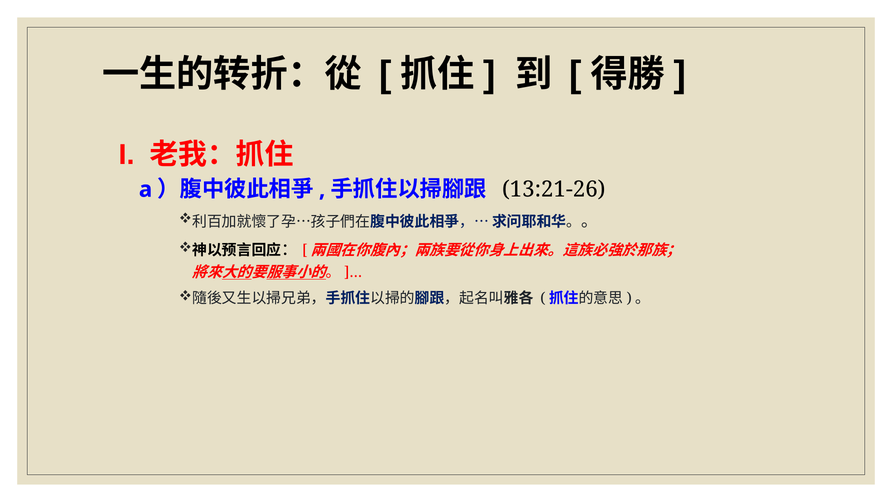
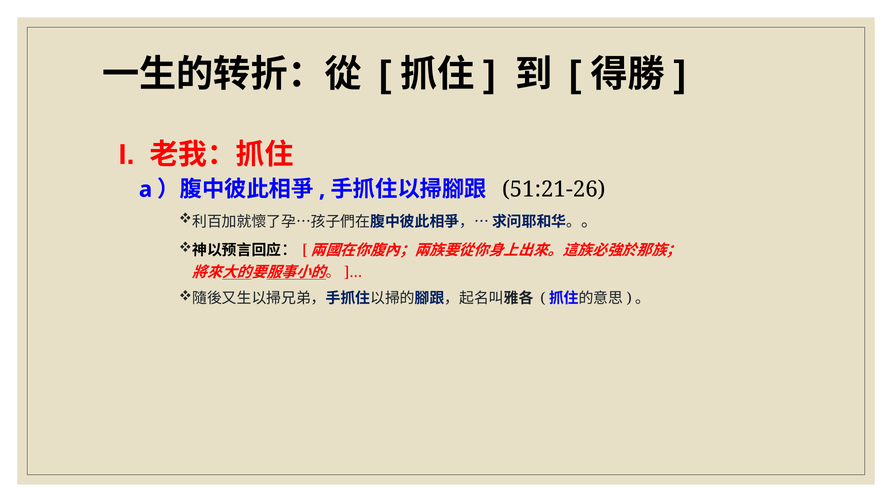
13:21-26: 13:21-26 -> 51:21-26
